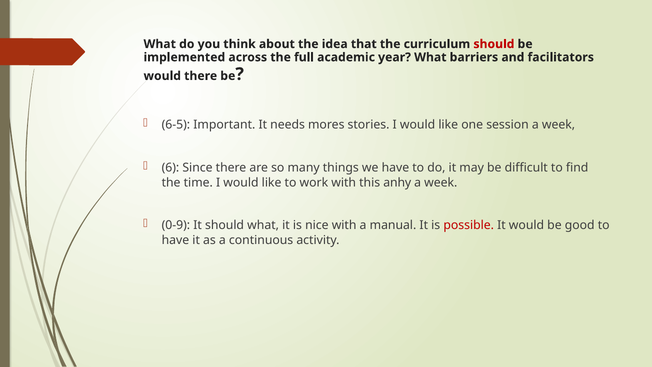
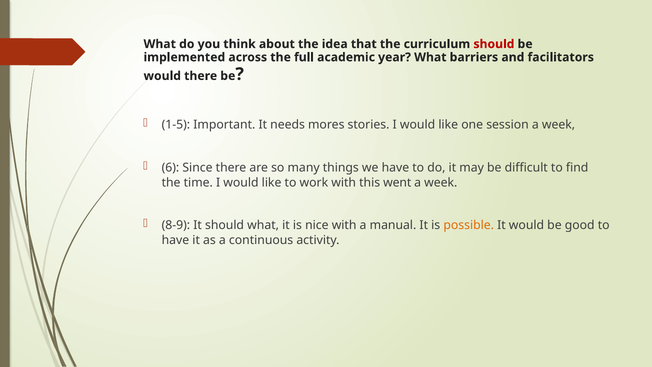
6-5: 6-5 -> 1-5
anhy: anhy -> went
0-9: 0-9 -> 8-9
possible colour: red -> orange
